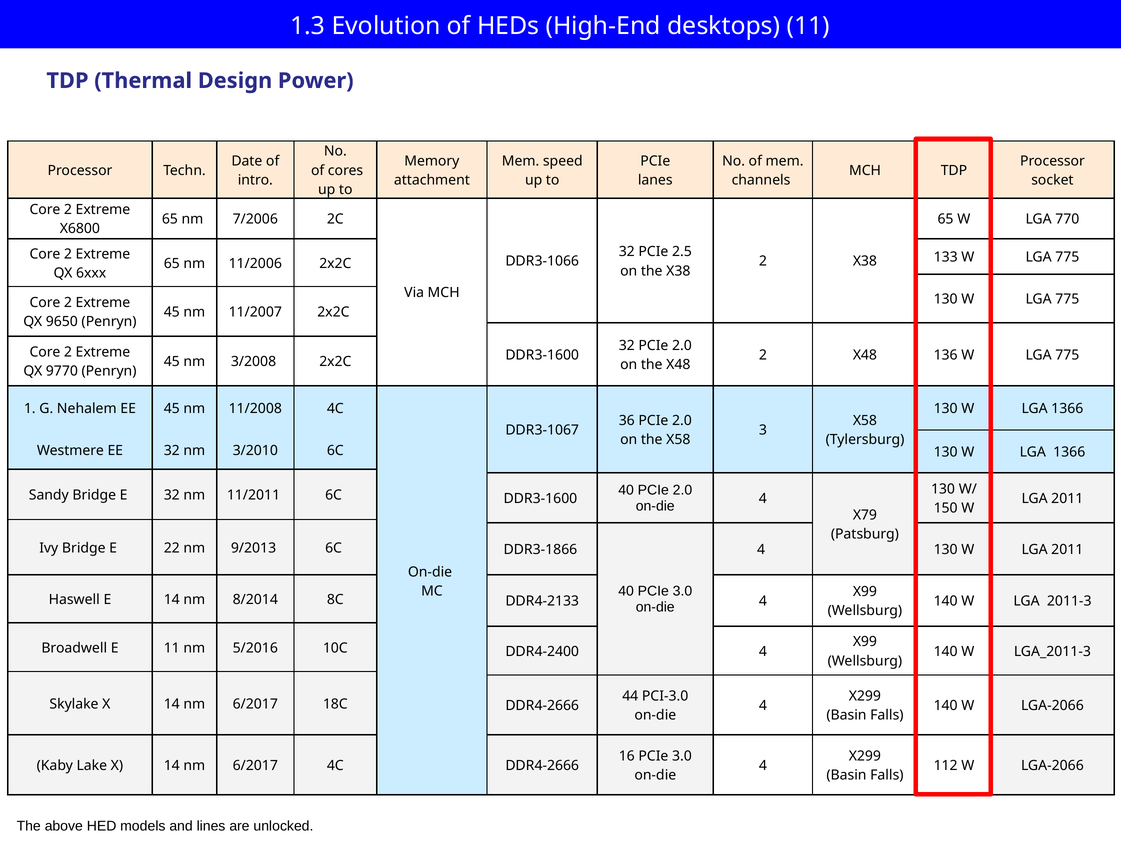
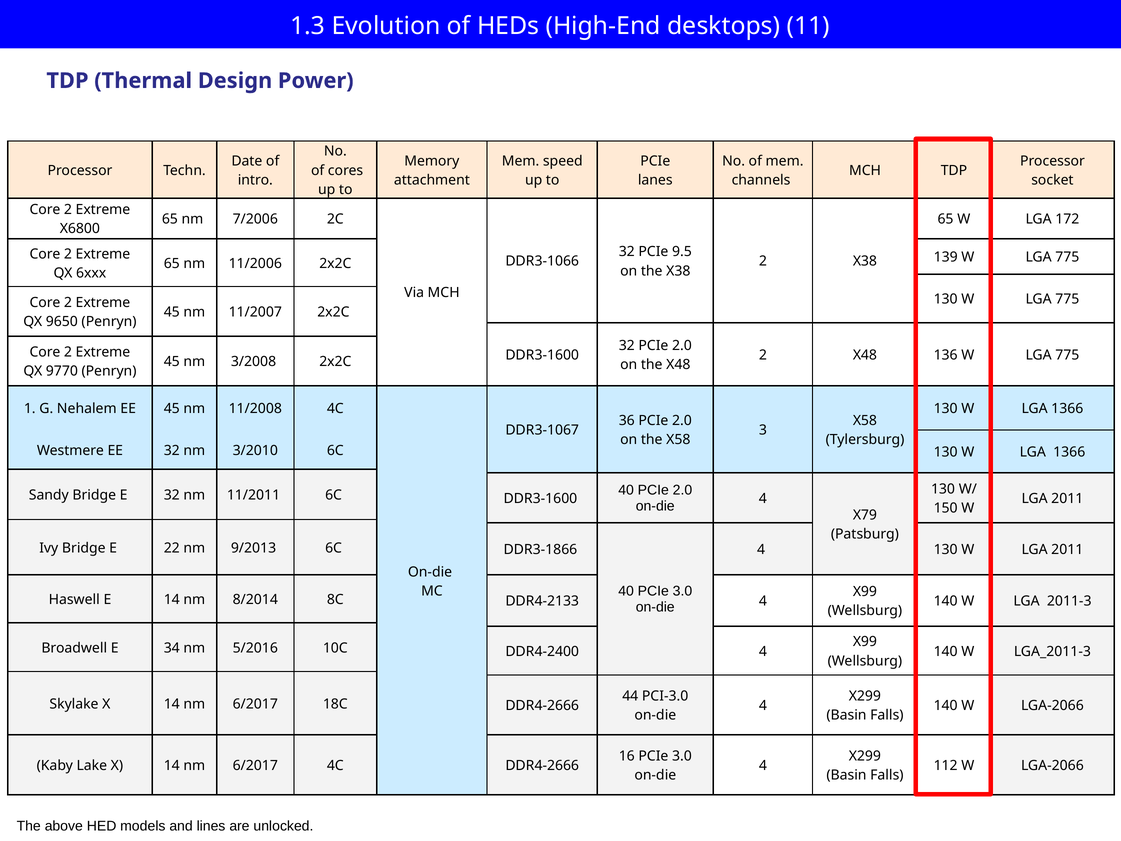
770: 770 -> 172
2.5: 2.5 -> 9.5
133: 133 -> 139
E 11: 11 -> 34
